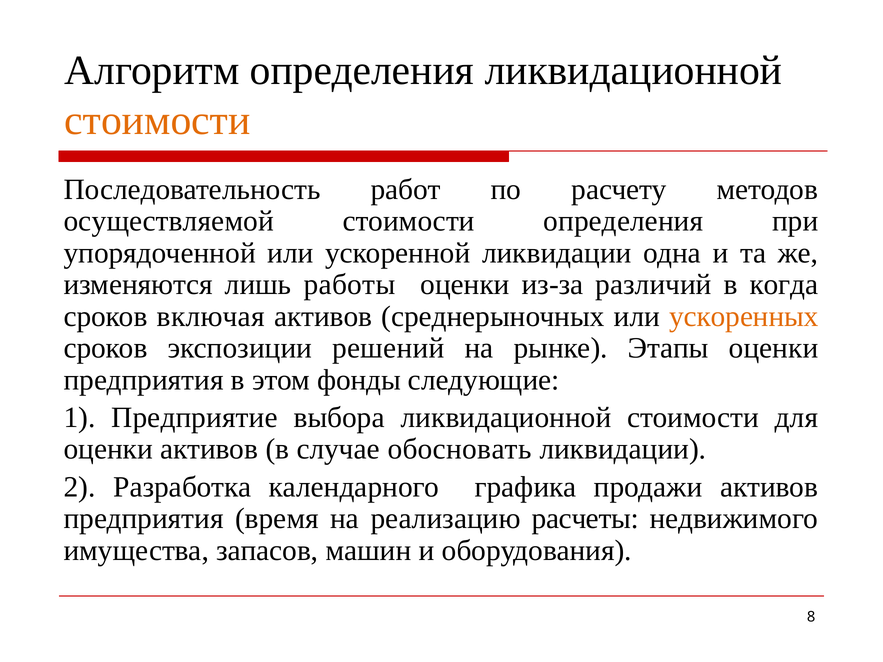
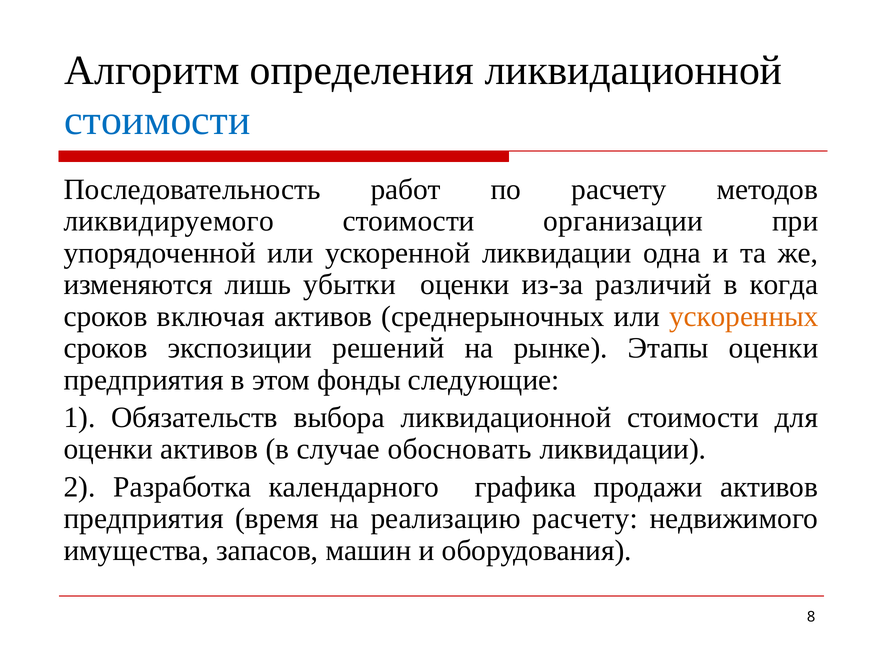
стоимости at (157, 120) colour: orange -> blue
осуществляемой: осуществляемой -> ликвидируемого
стоимости определения: определения -> организации
работы: работы -> убытки
Предприятие: Предприятие -> Обязательств
реализацию расчеты: расчеты -> расчету
